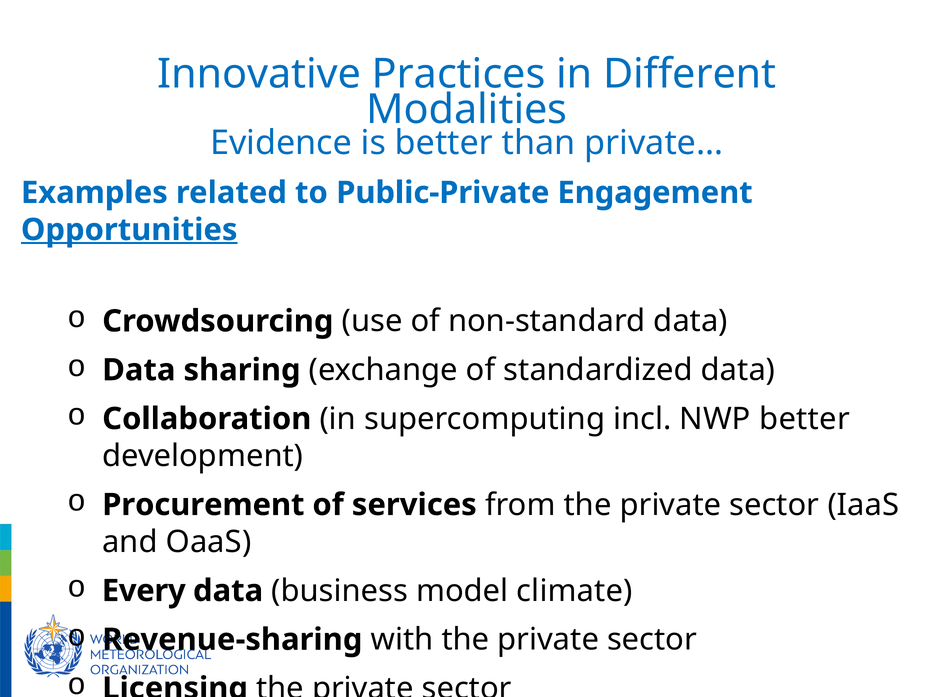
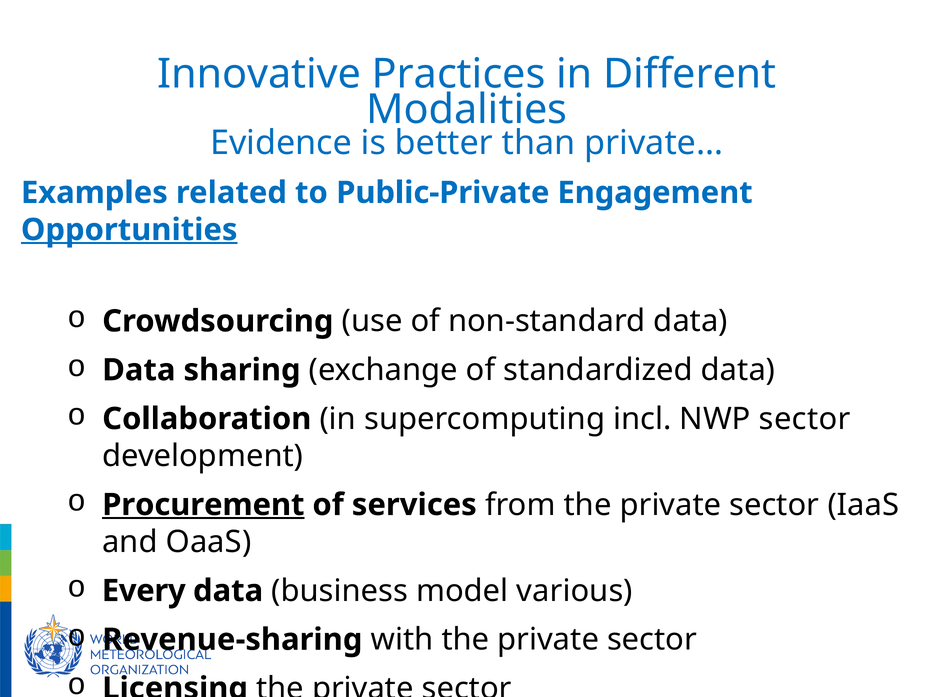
NWP better: better -> sector
Procurement underline: none -> present
climate: climate -> various
